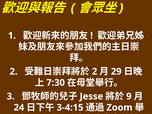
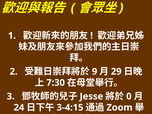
2 at (95, 72): 2 -> 9
9: 9 -> 0
